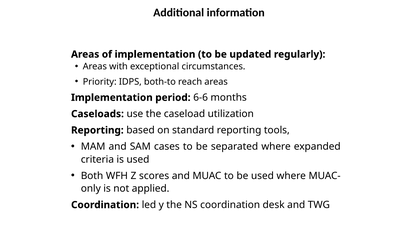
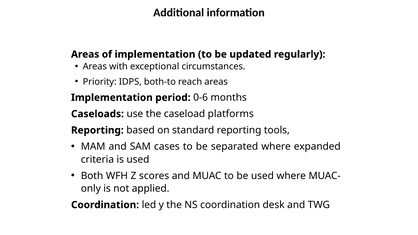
6-6: 6-6 -> 0-6
utilization: utilization -> platforms
